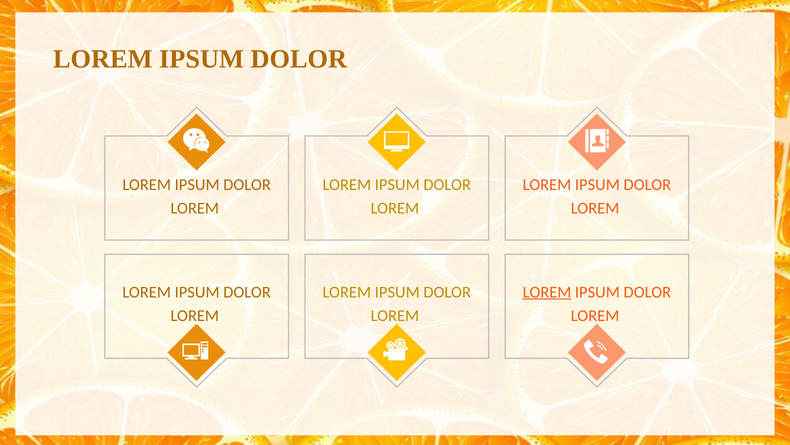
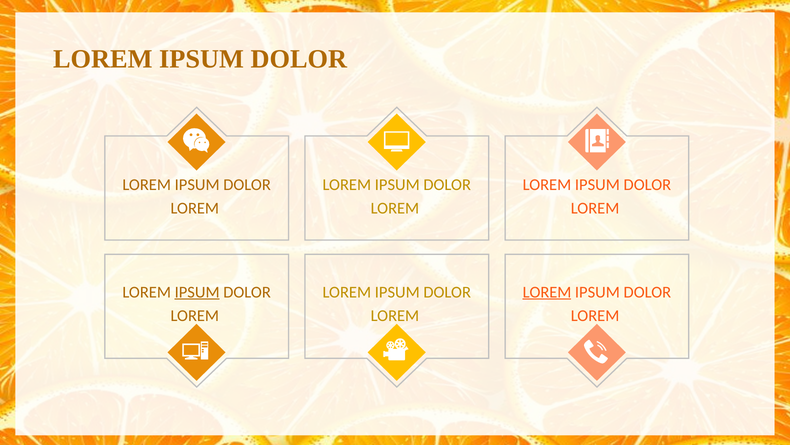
IPSUM at (197, 292) underline: none -> present
